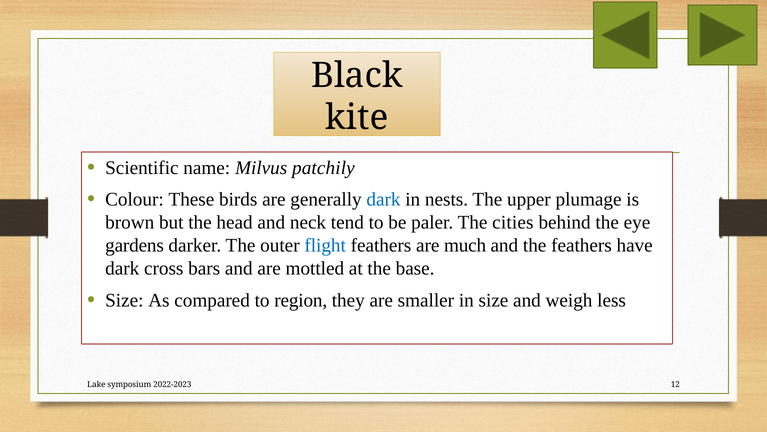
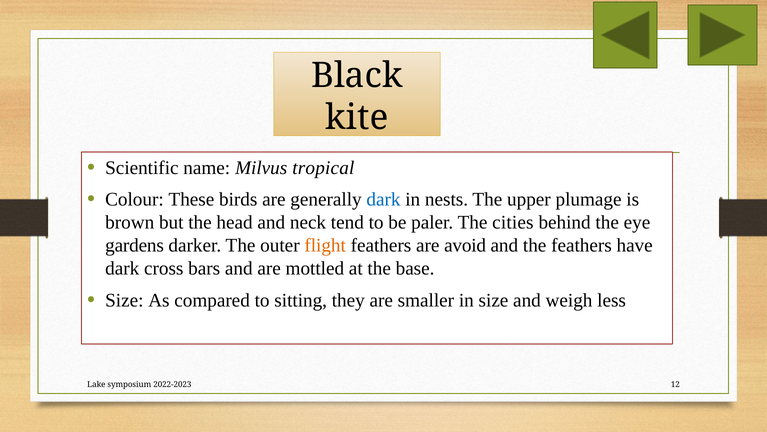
patchily: patchily -> tropical
flight colour: blue -> orange
much: much -> avoid
region: region -> sitting
